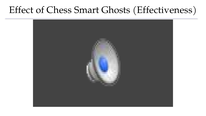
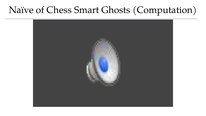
Effect: Effect -> Naïve
Effectiveness: Effectiveness -> Computation
